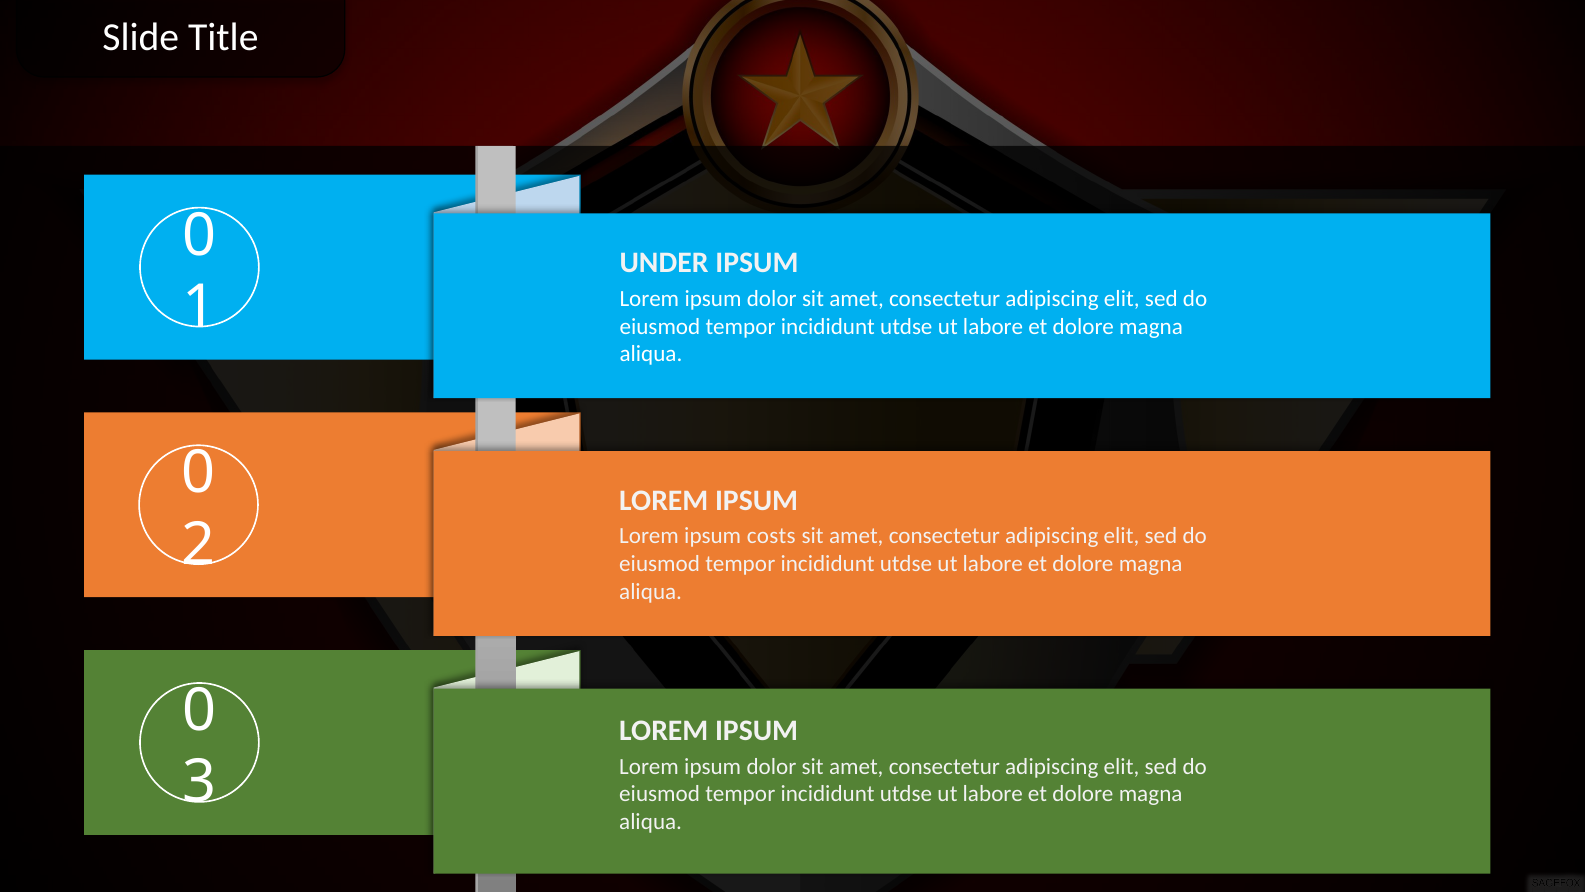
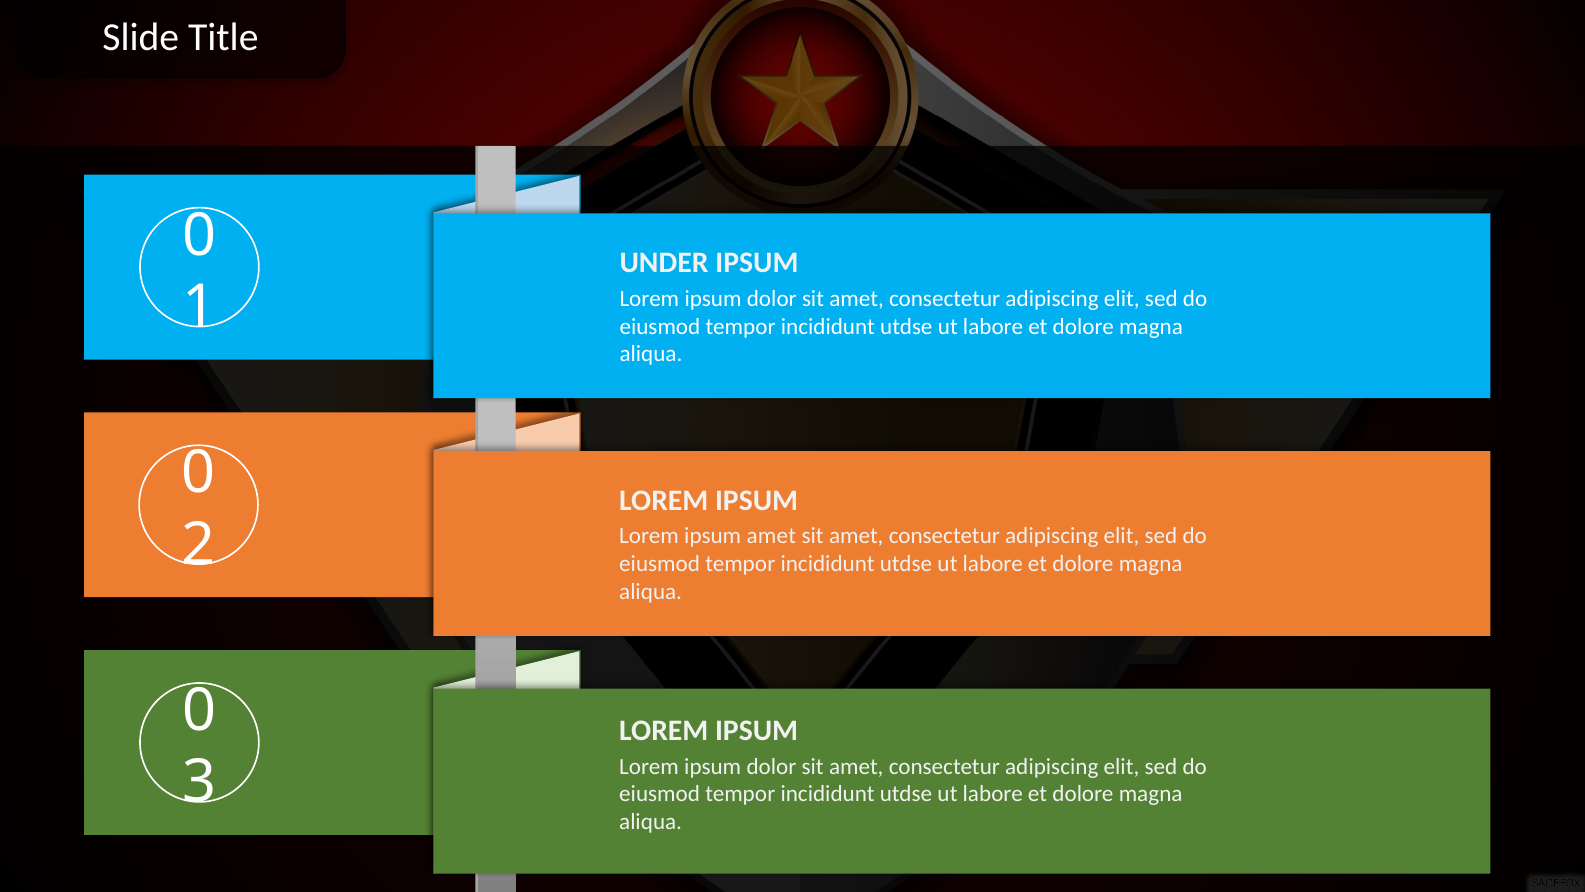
ipsum costs: costs -> amet
